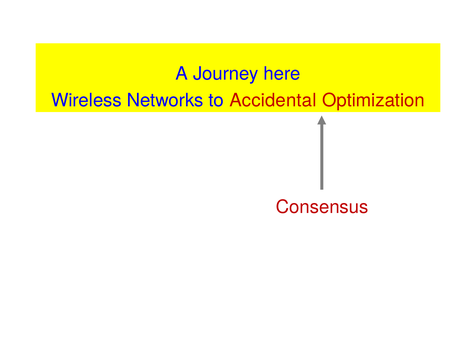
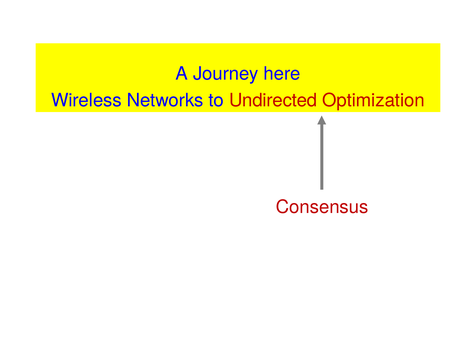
Accidental: Accidental -> Undirected
